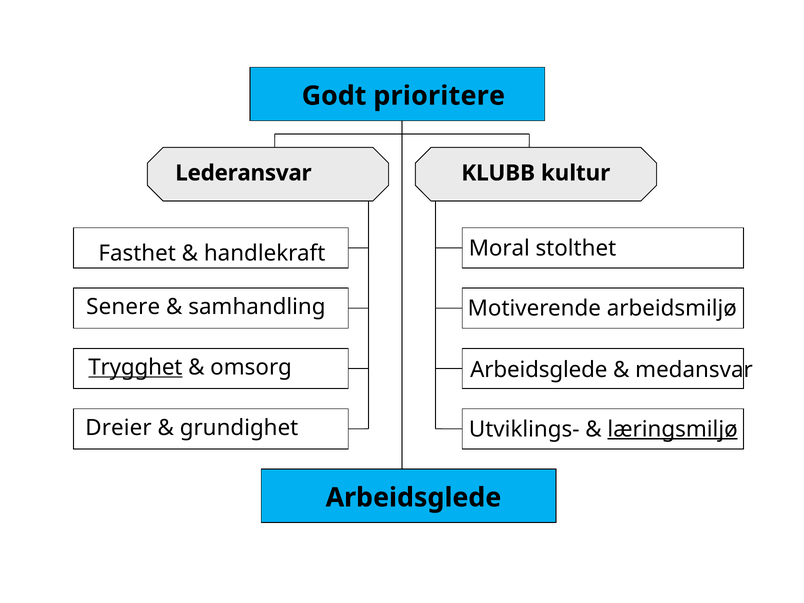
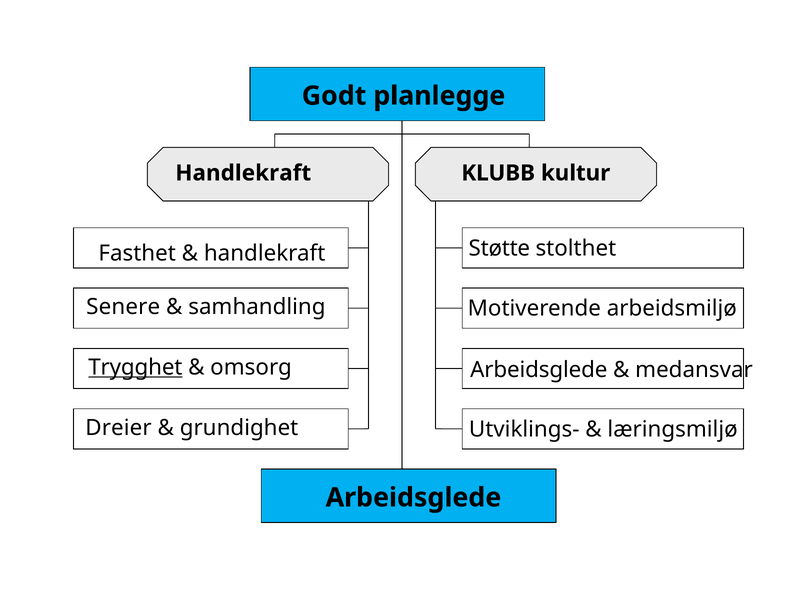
prioritere: prioritere -> planlegge
Lederansvar at (243, 173): Lederansvar -> Handlekraft
Moral: Moral -> Støtte
læringsmiljø underline: present -> none
